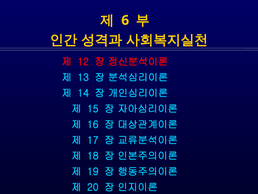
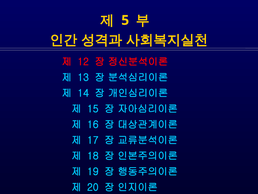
6: 6 -> 5
